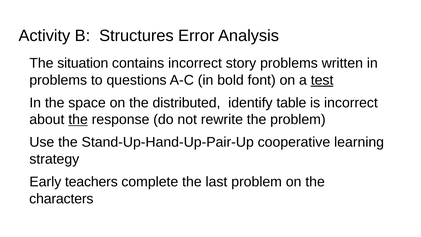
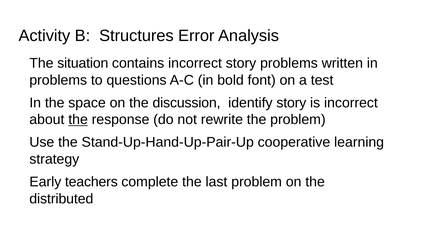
test underline: present -> none
distributed: distributed -> discussion
identify table: table -> story
characters: characters -> distributed
